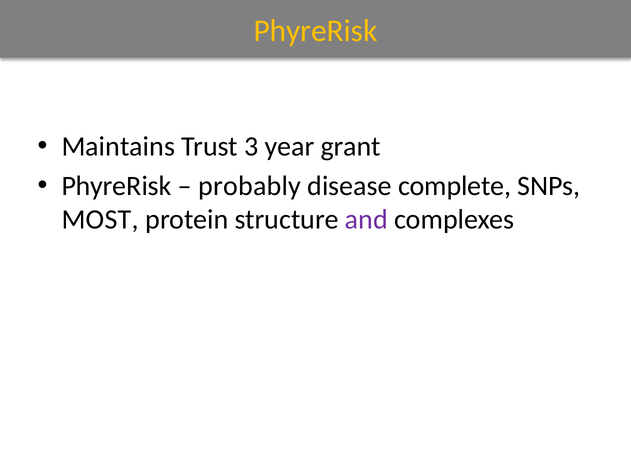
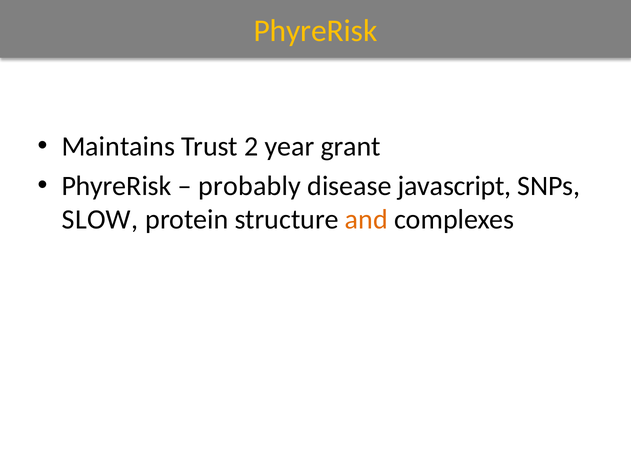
3: 3 -> 2
complete: complete -> javascript
MOST: MOST -> SLOW
and colour: purple -> orange
